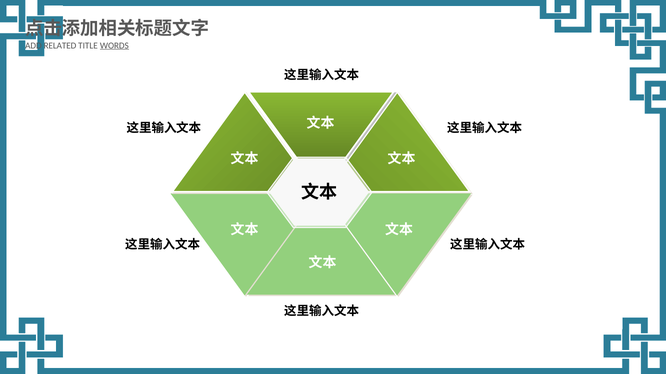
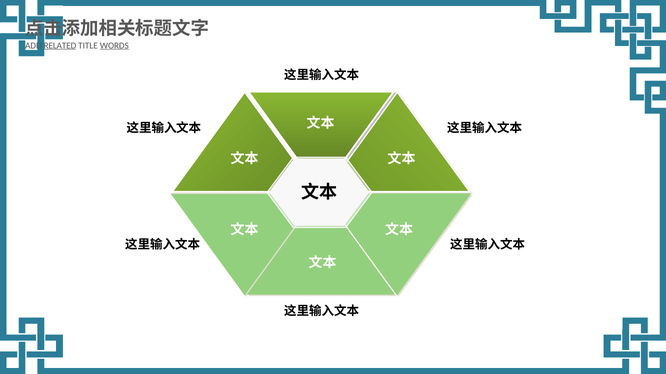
RELATED underline: none -> present
